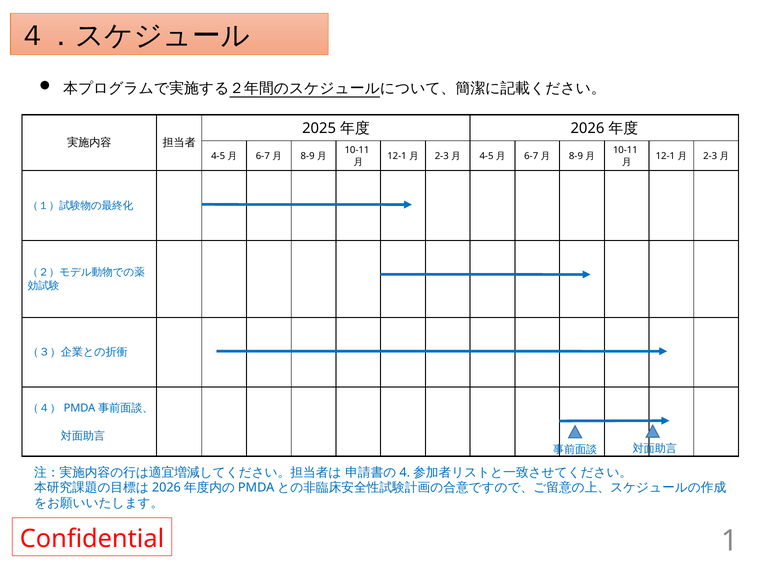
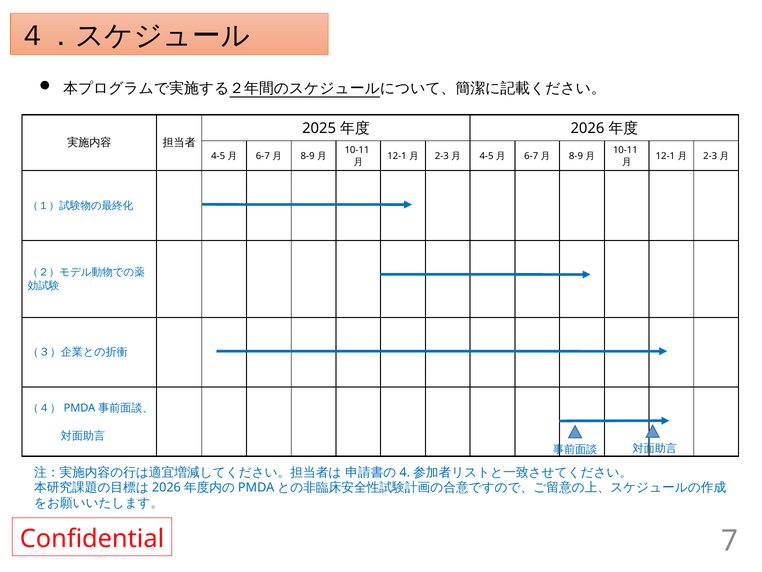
1: 1 -> 7
